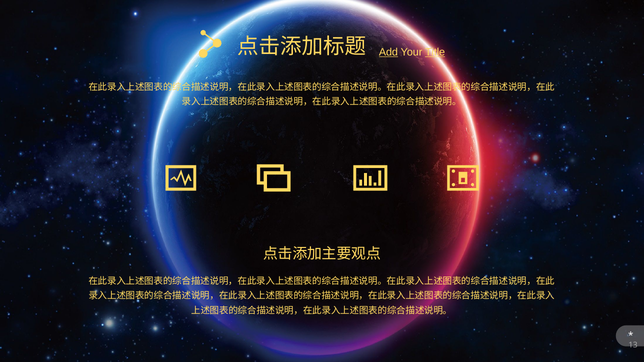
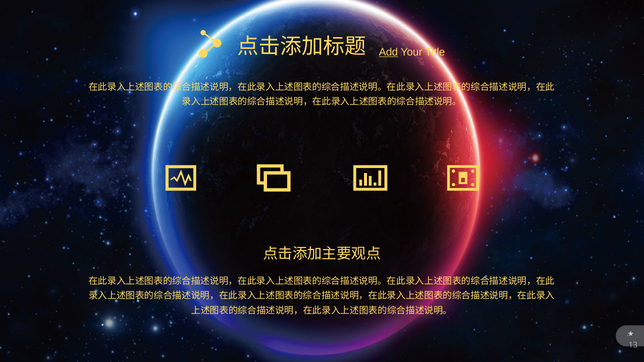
Title underline: present -> none
